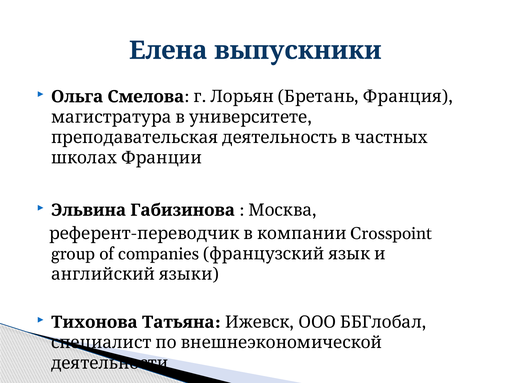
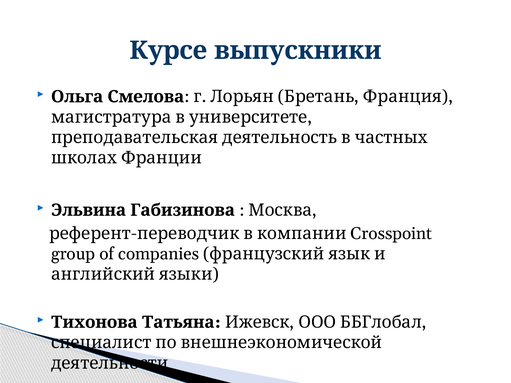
Елена: Елена -> Курсе
